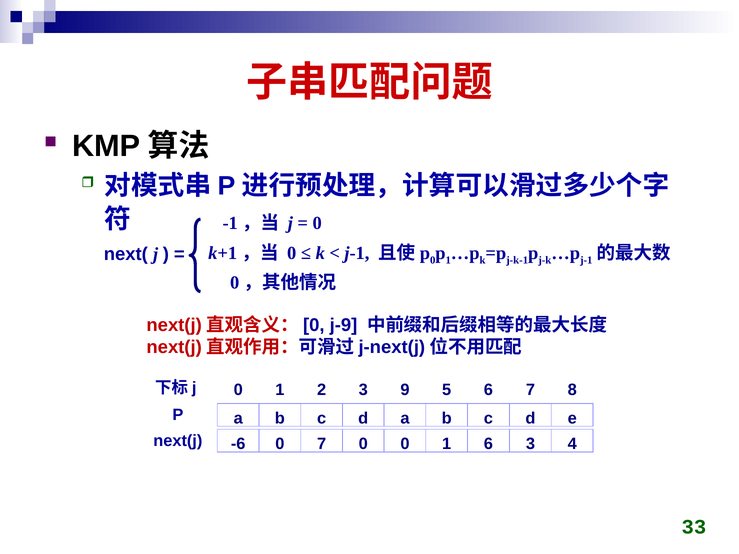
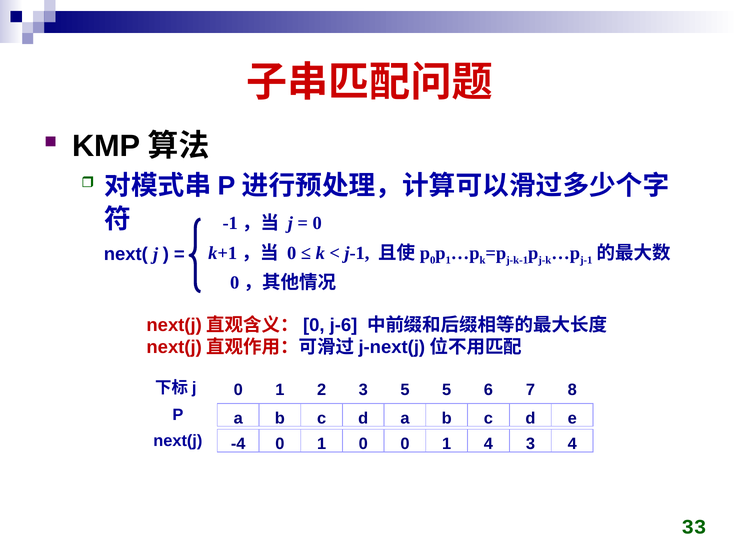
j-9: j-9 -> j-6
3 9: 9 -> 5
next(j 7: 7 -> 1
1 6: 6 -> 4
-6: -6 -> -4
